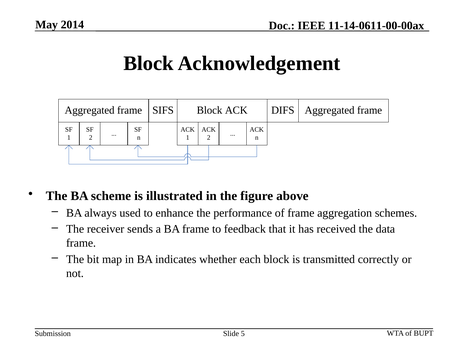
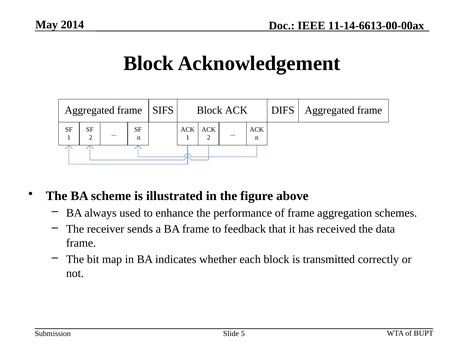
11-14-0611-00-00ax: 11-14-0611-00-00ax -> 11-14-6613-00-00ax
